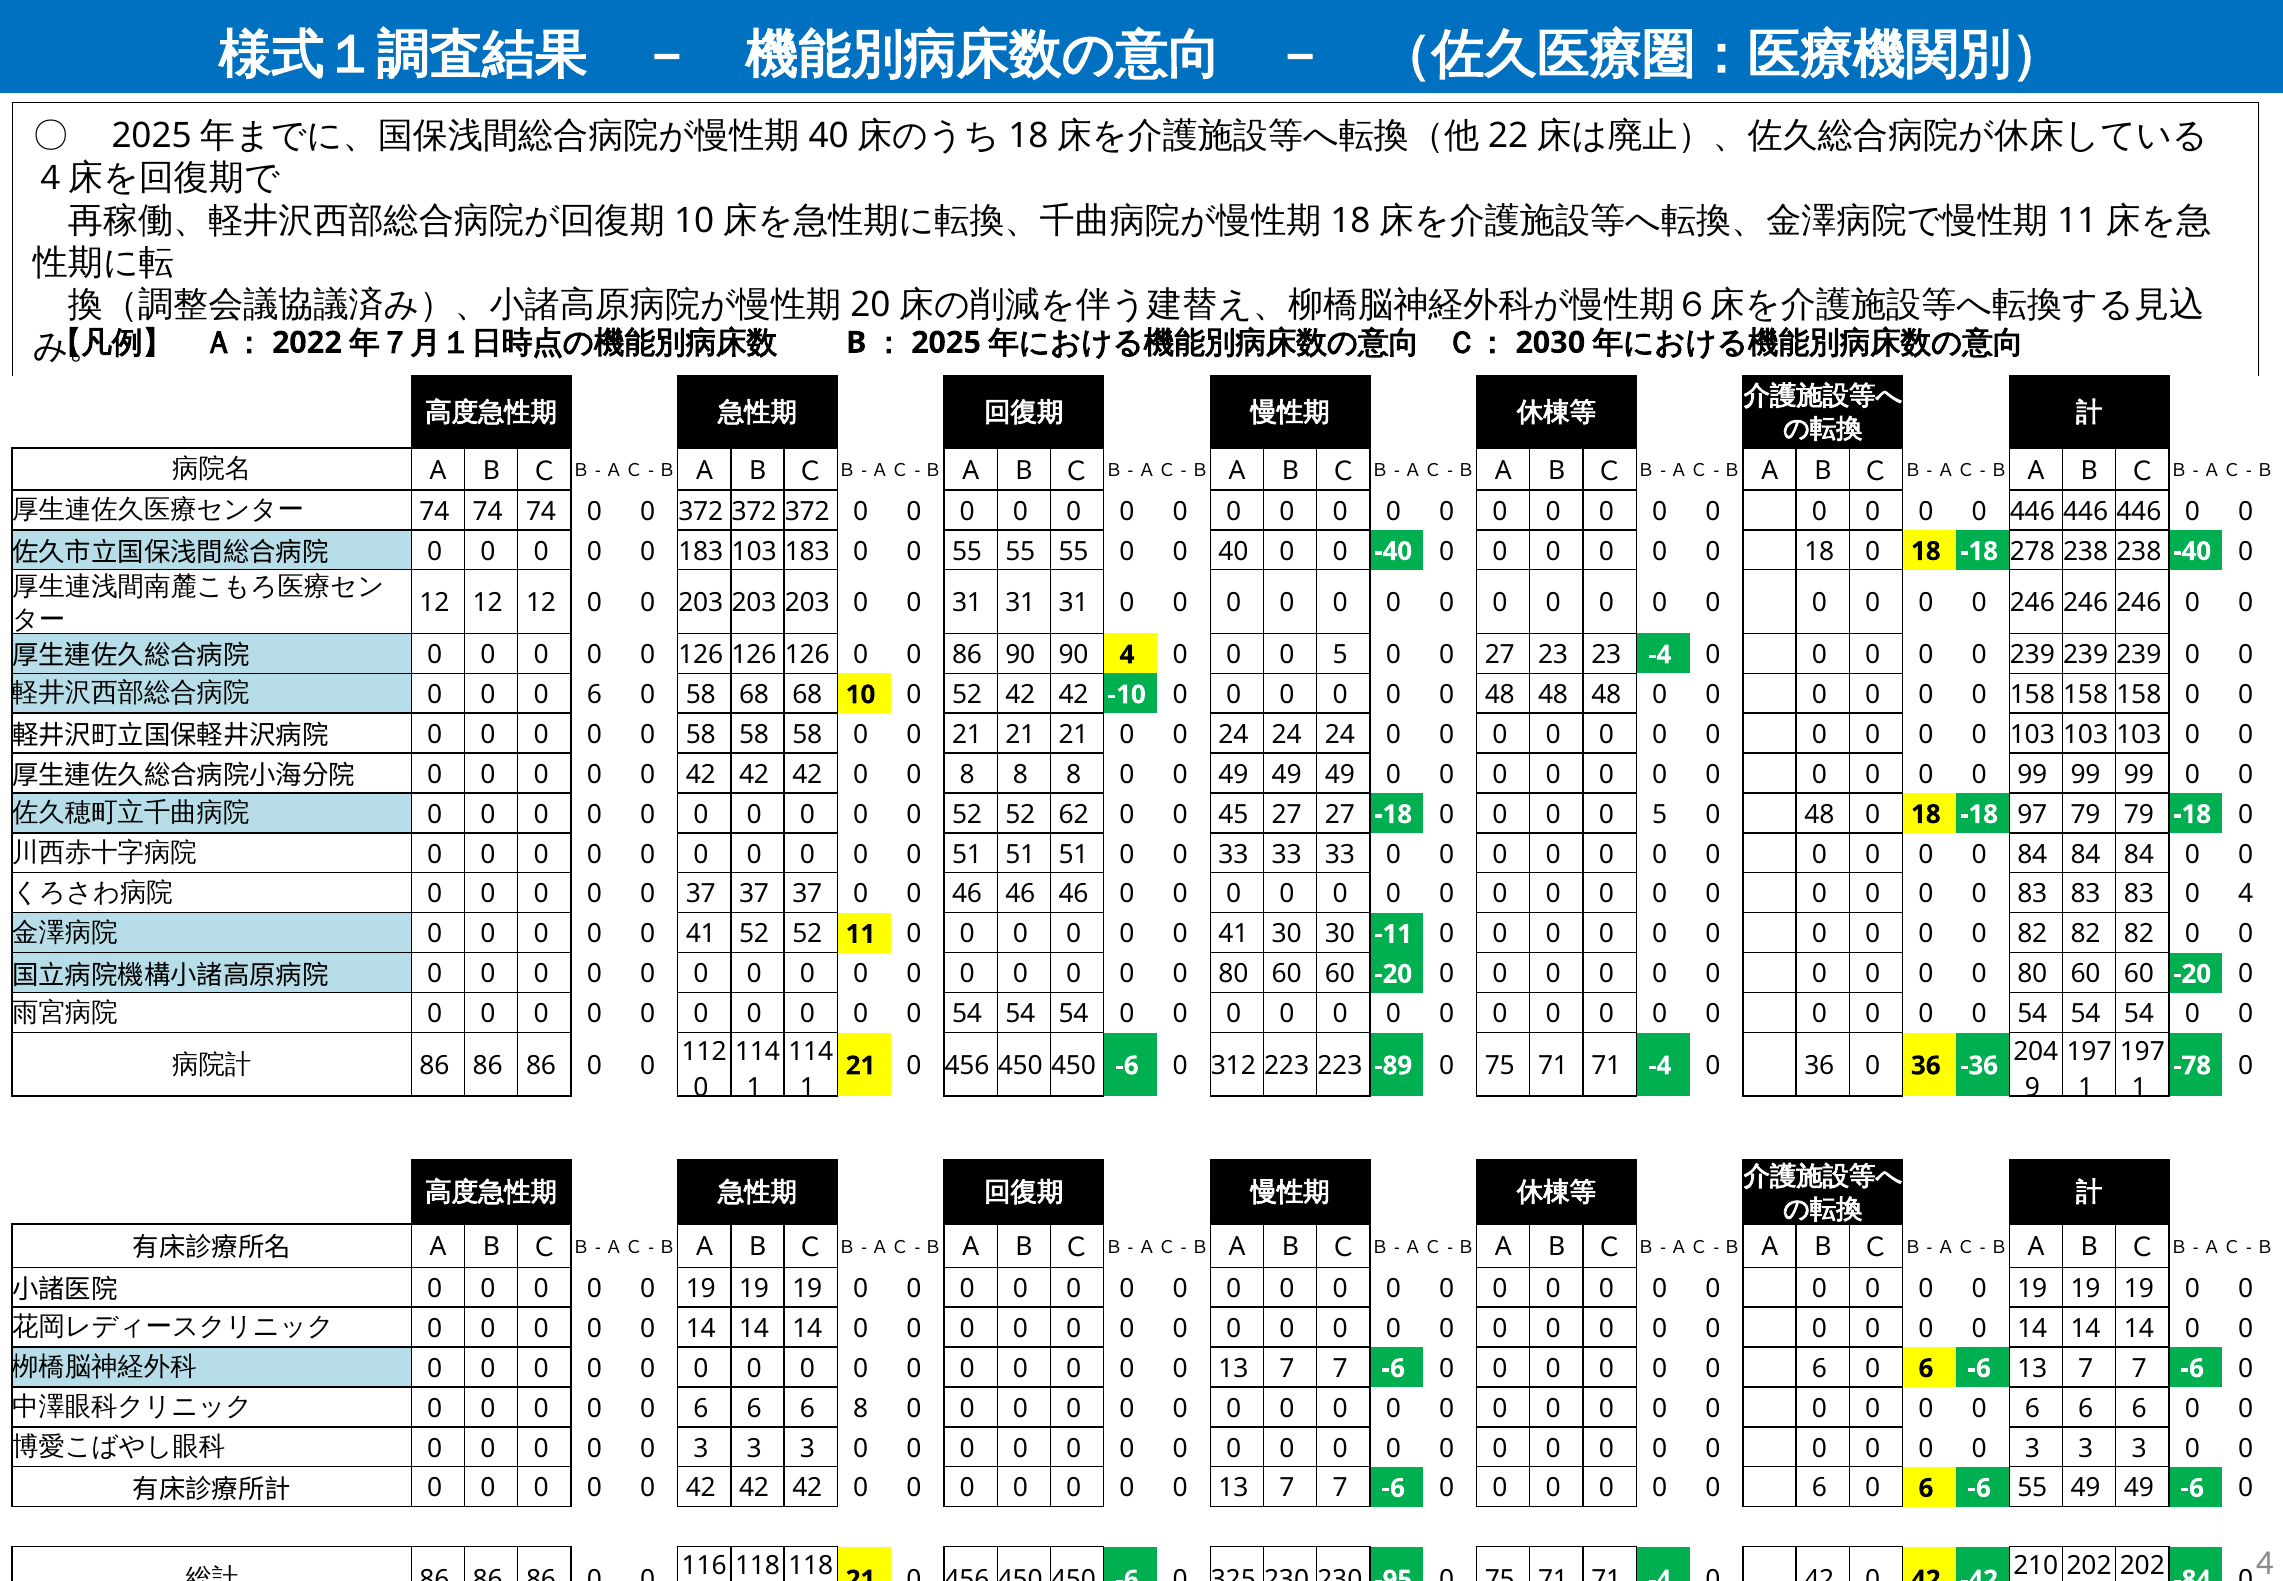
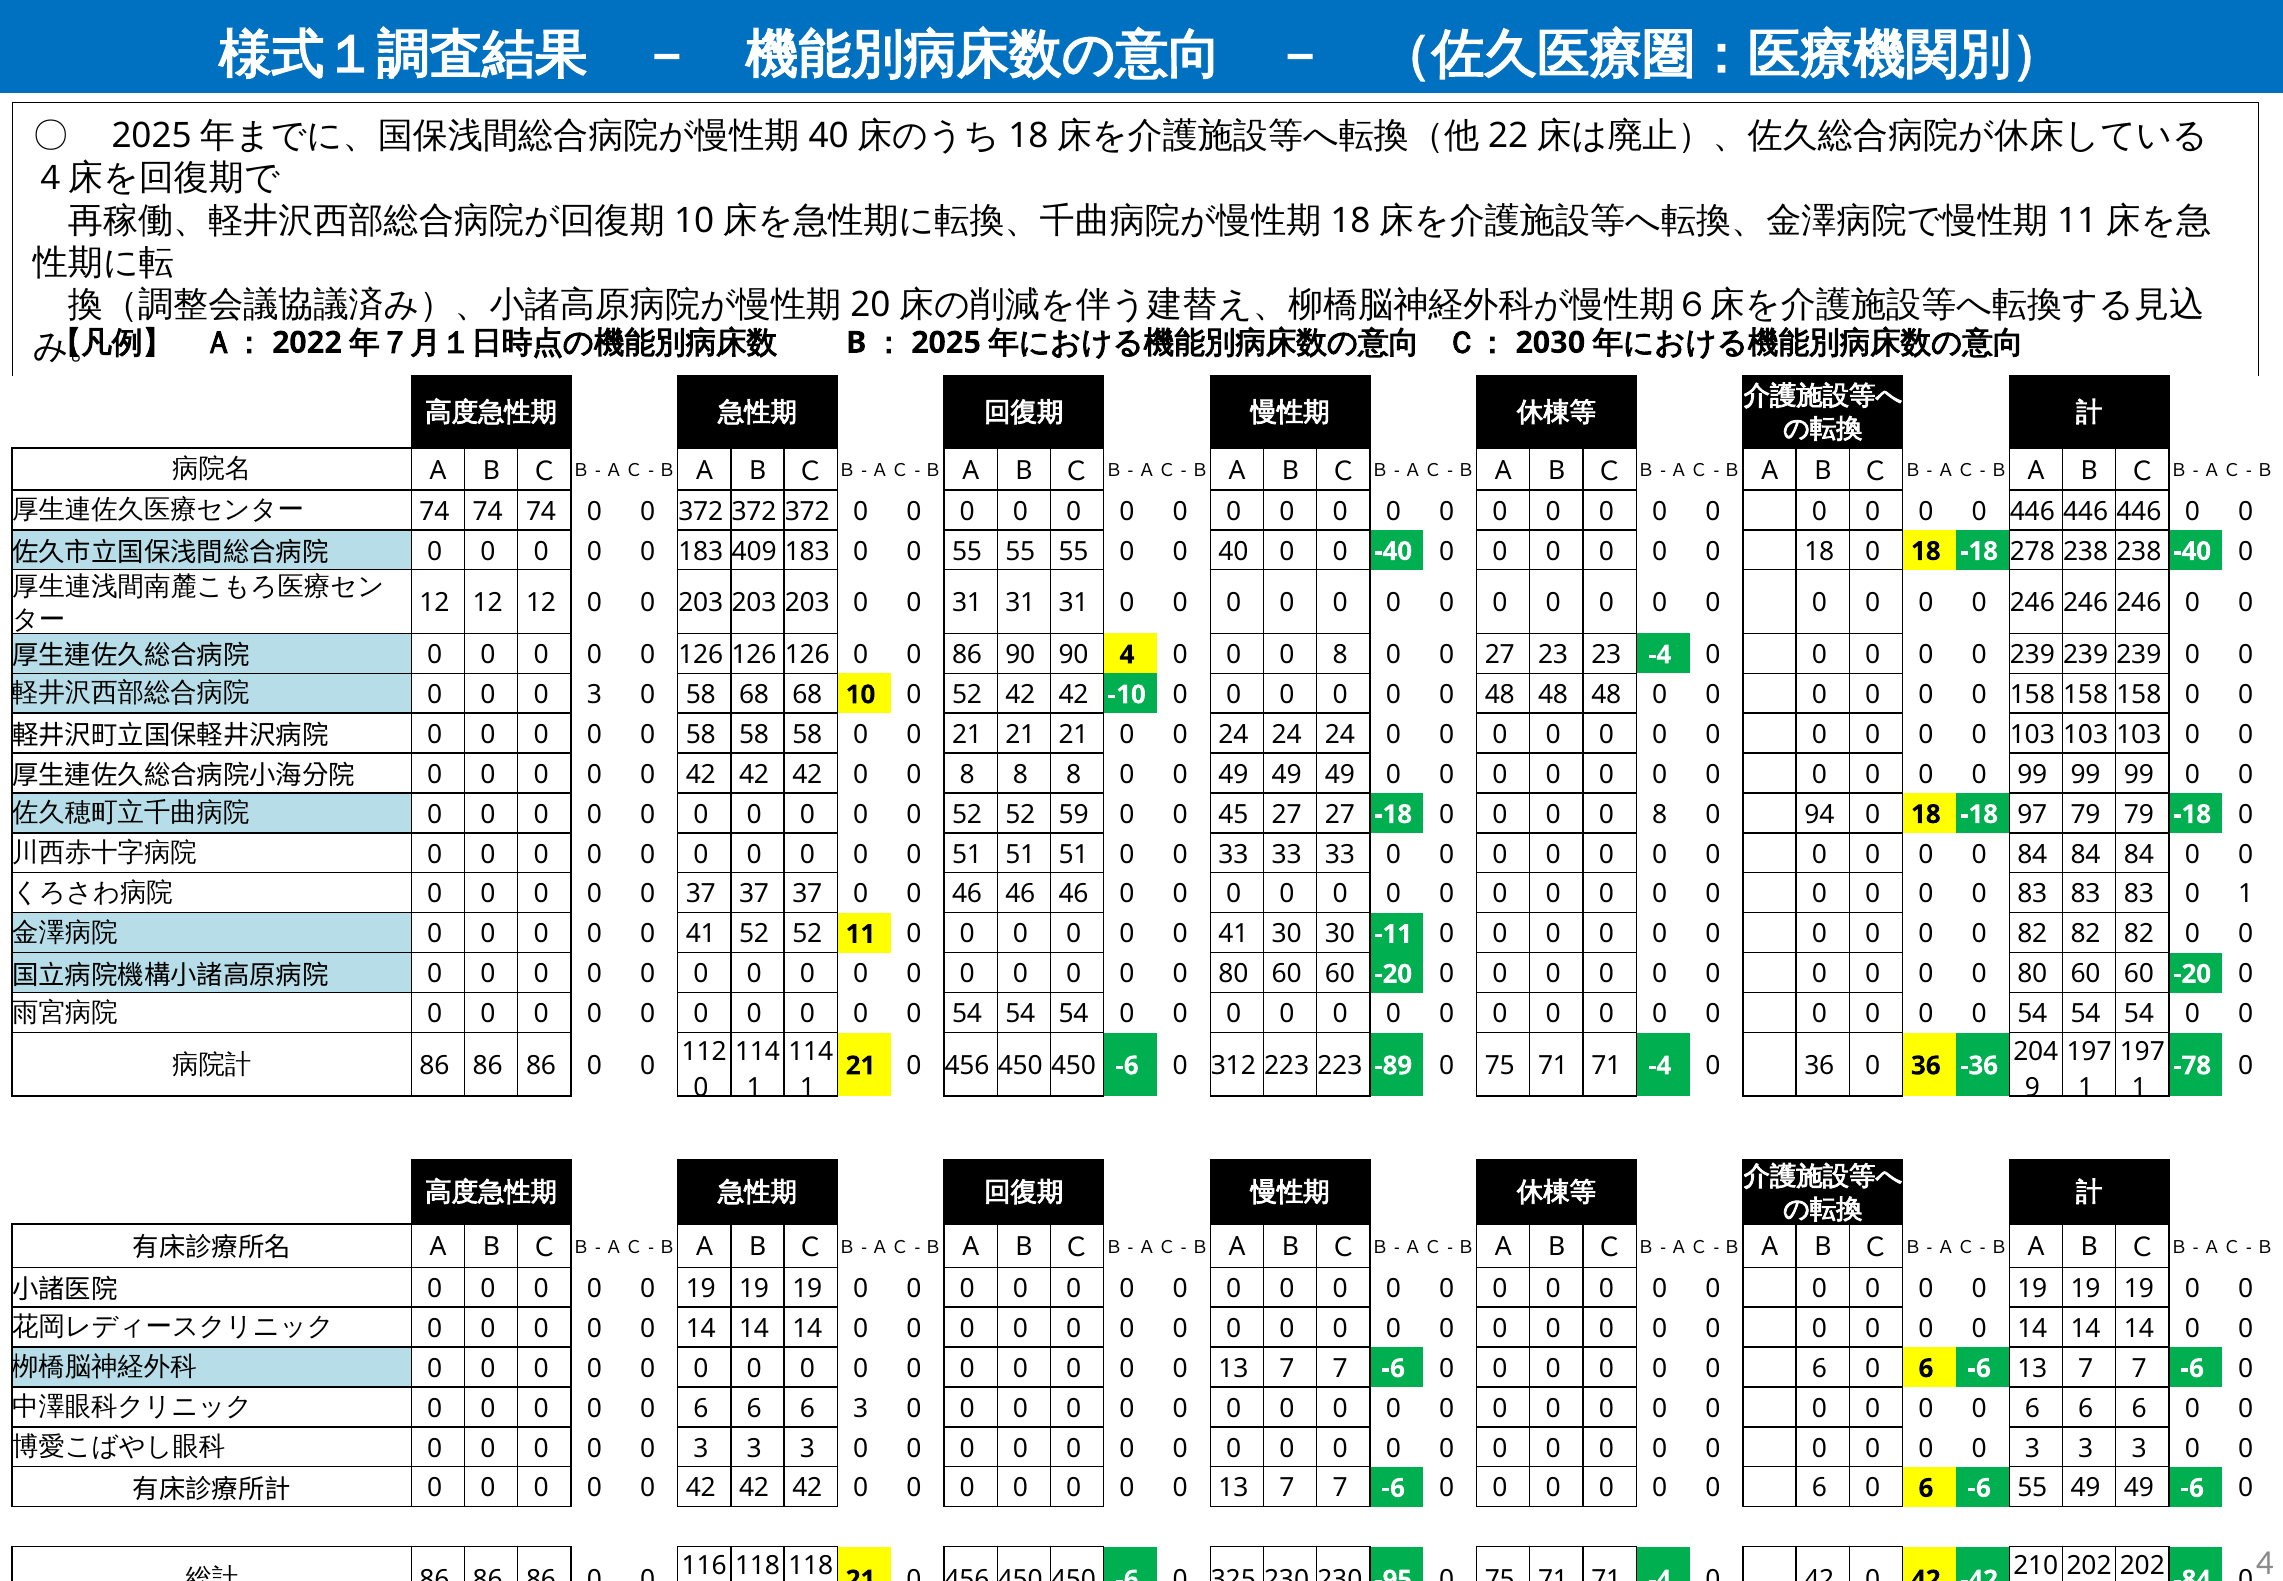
183 103: 103 -> 409
5 at (1340, 655): 5 -> 8
6 at (594, 694): 6 -> 3
62: 62 -> 59
5 at (1660, 814): 5 -> 8
48 at (1819, 814): 48 -> 94
83 0 4: 4 -> 1
6 8: 8 -> 3
